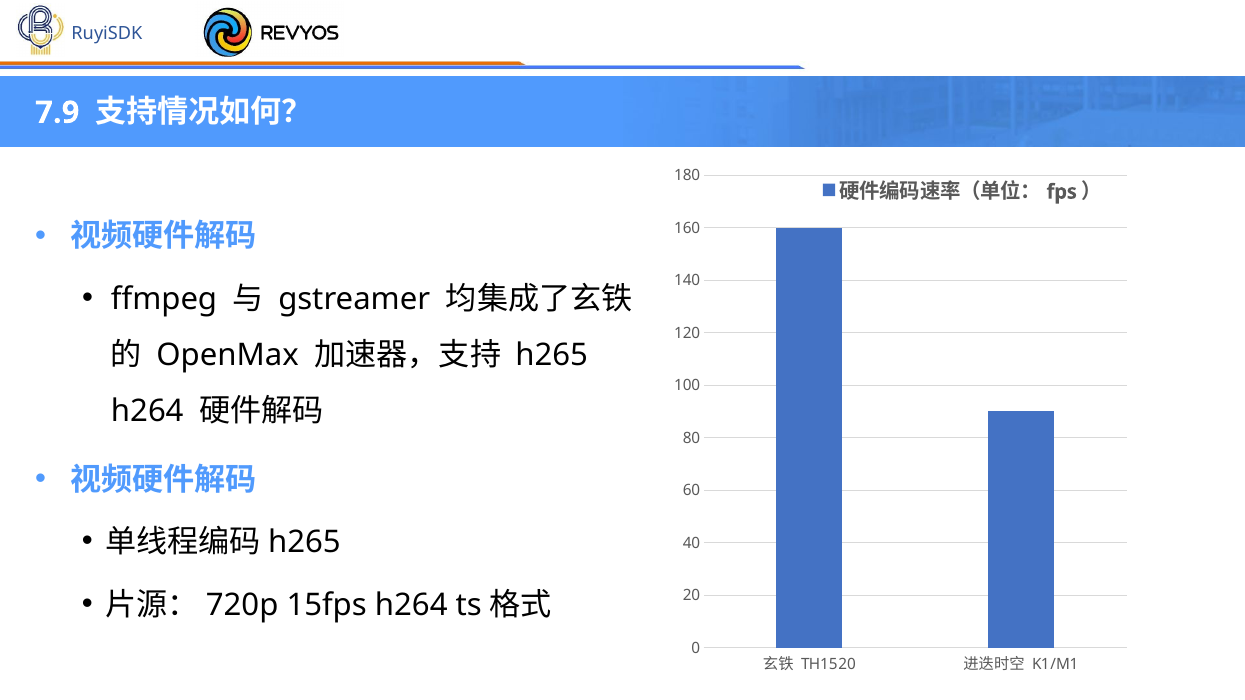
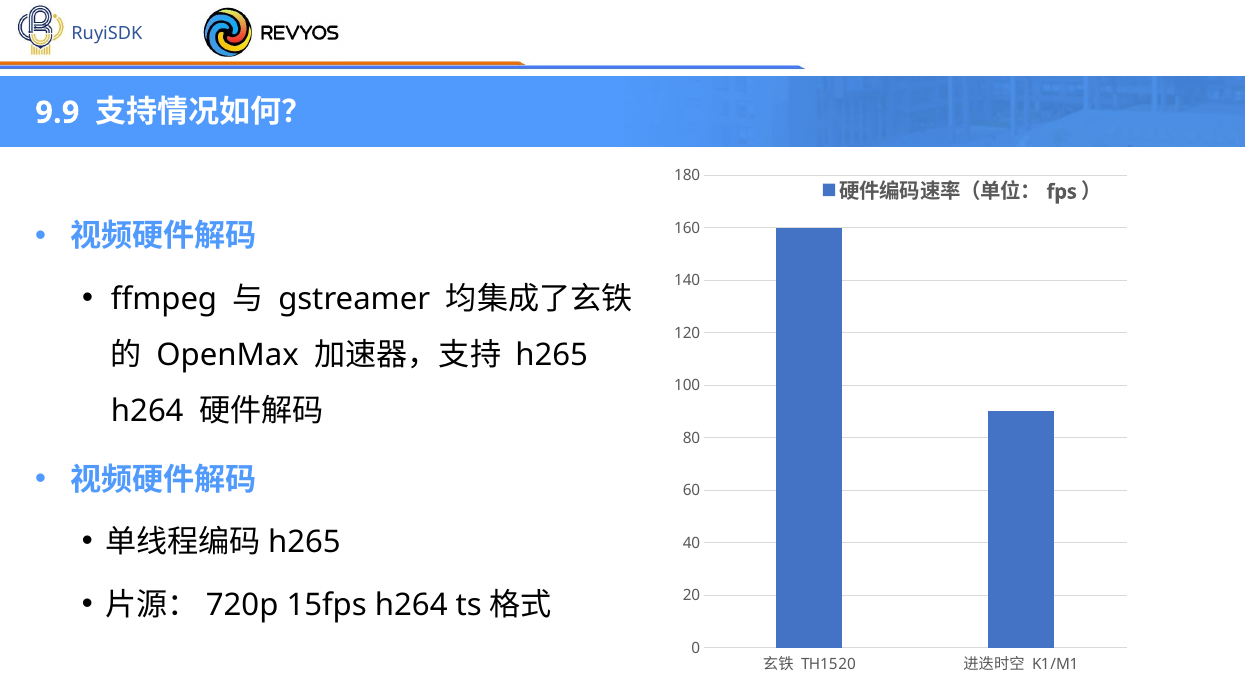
7.9: 7.9 -> 9.9
